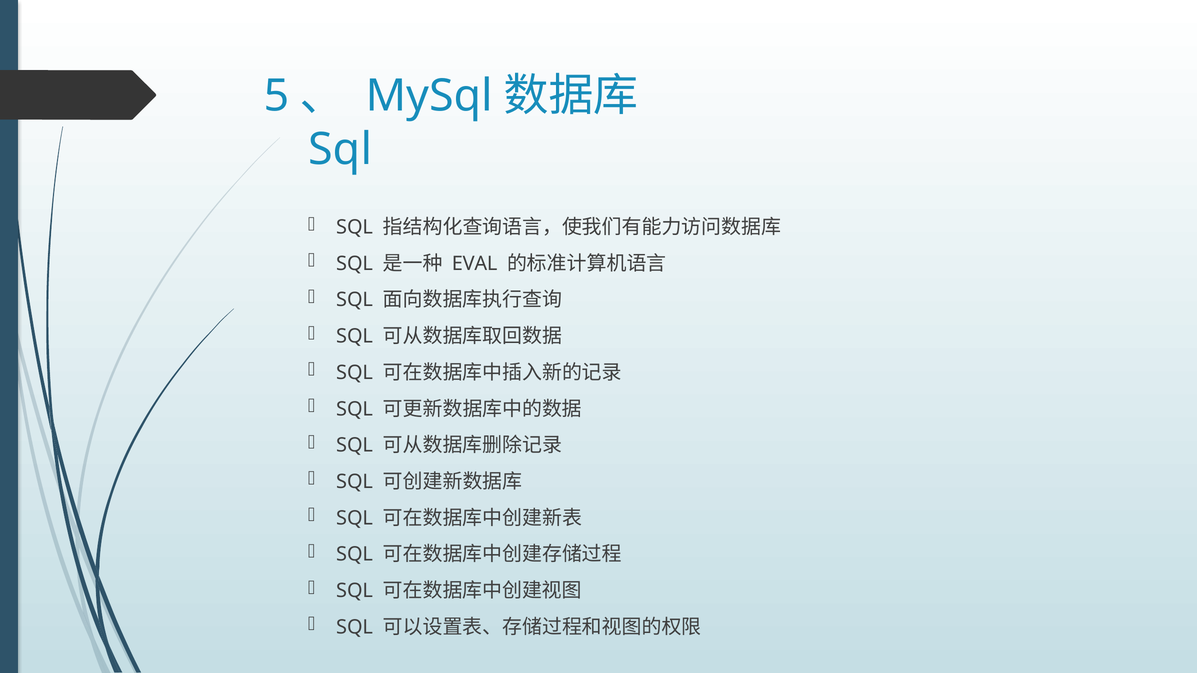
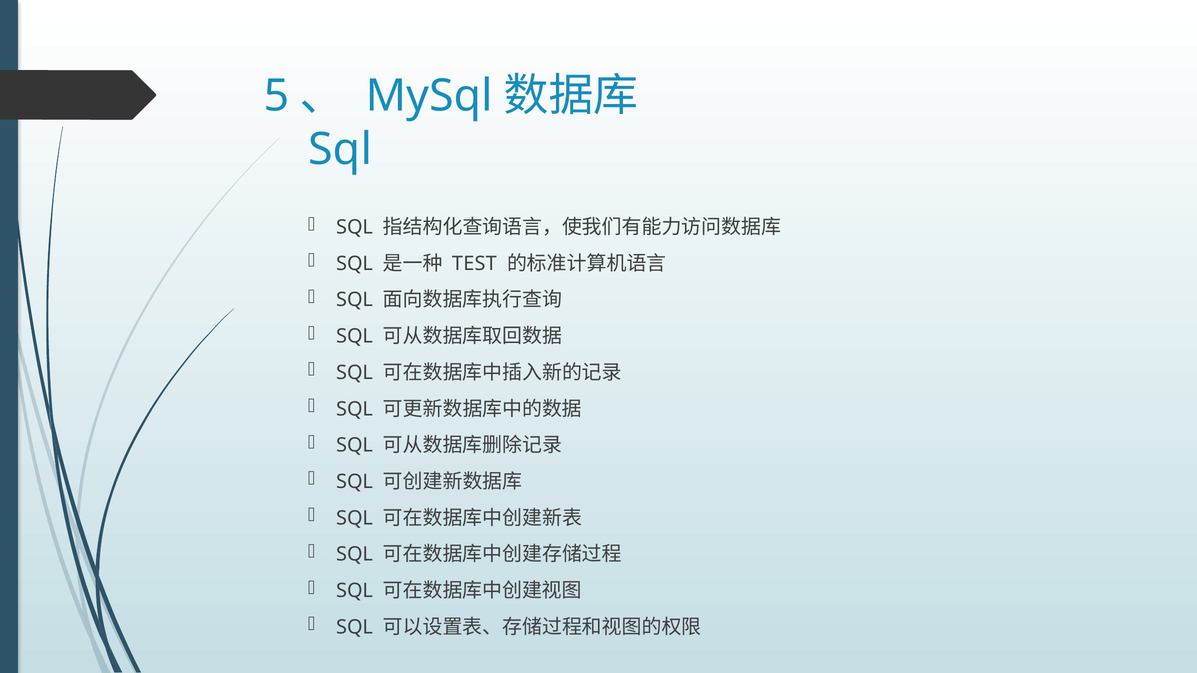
EVAL: EVAL -> TEST
